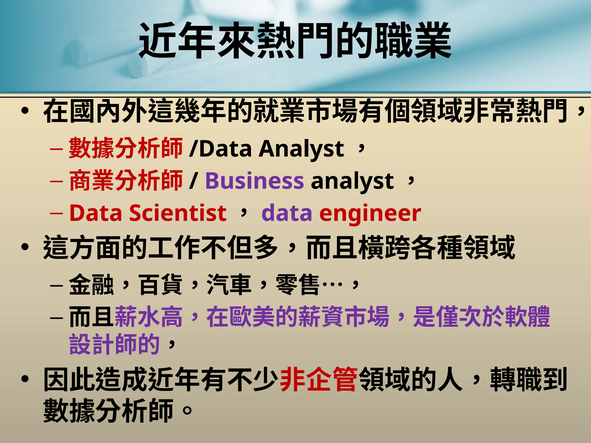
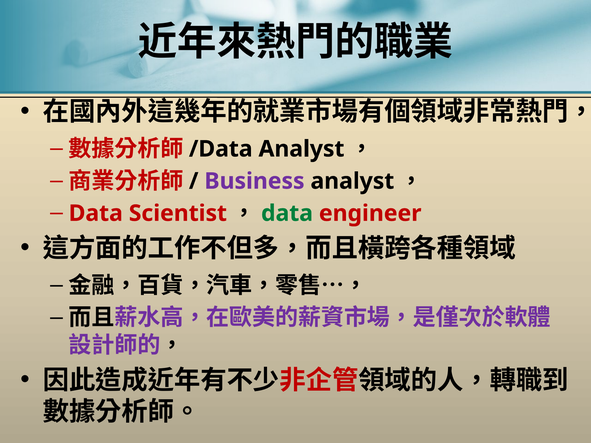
data at (287, 213) colour: purple -> green
